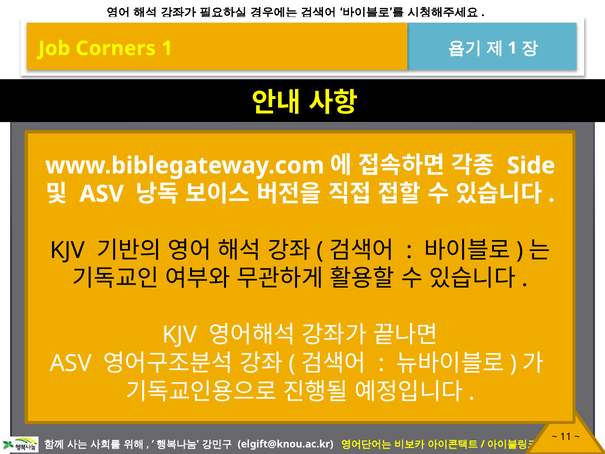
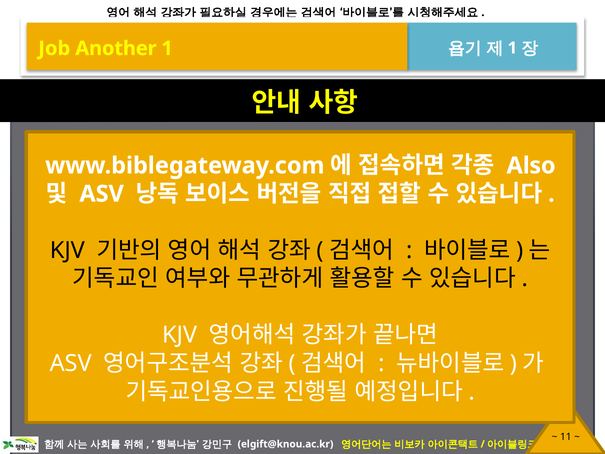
Corners: Corners -> Another
Side: Side -> Also
